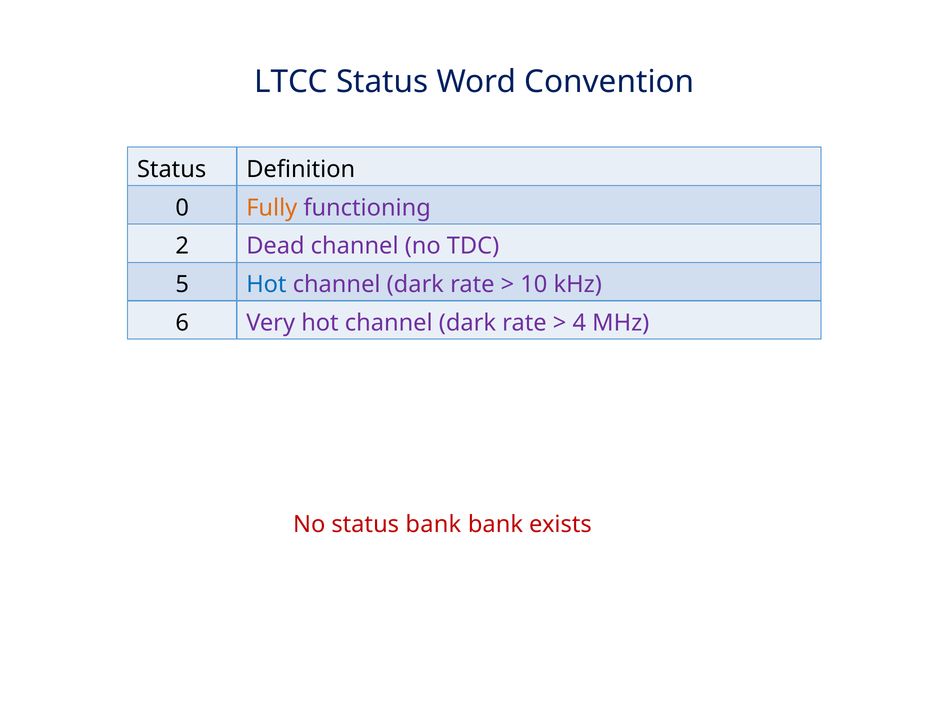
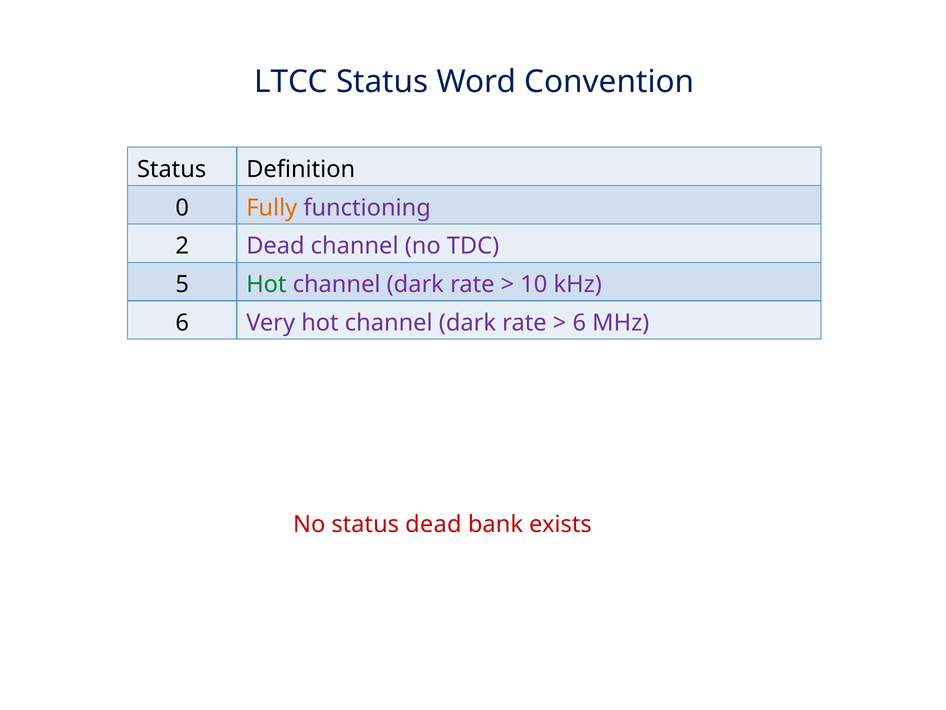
Hot at (266, 284) colour: blue -> green
4 at (579, 323): 4 -> 6
status bank: bank -> dead
